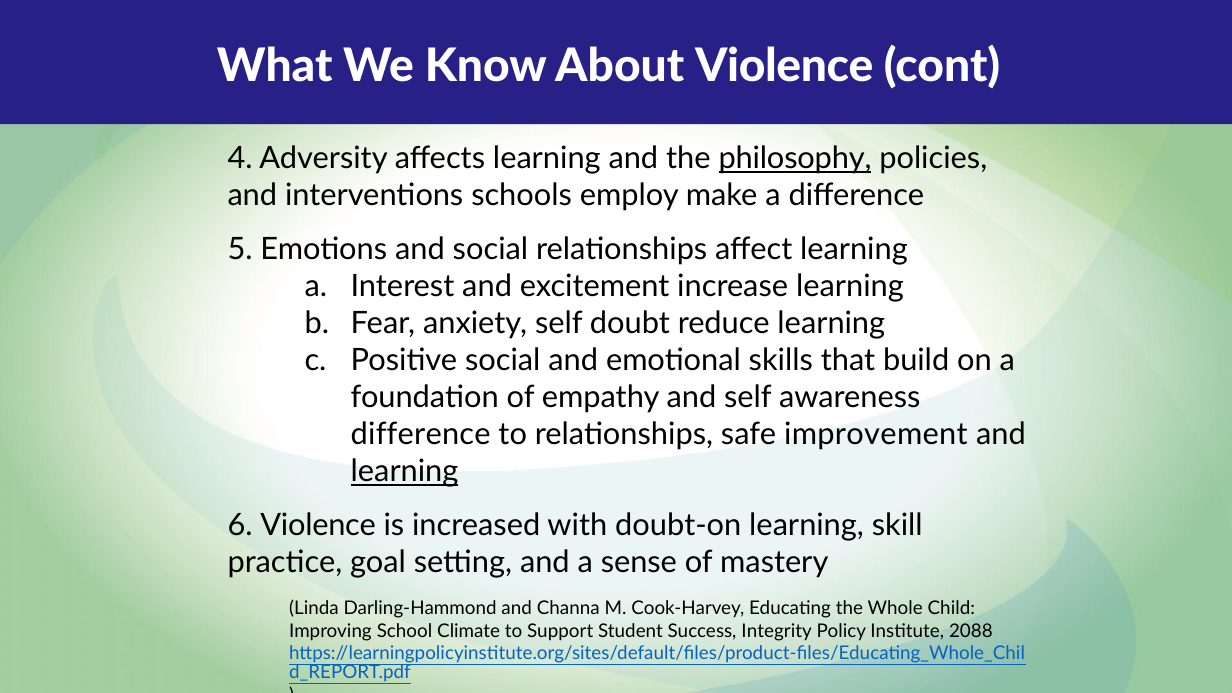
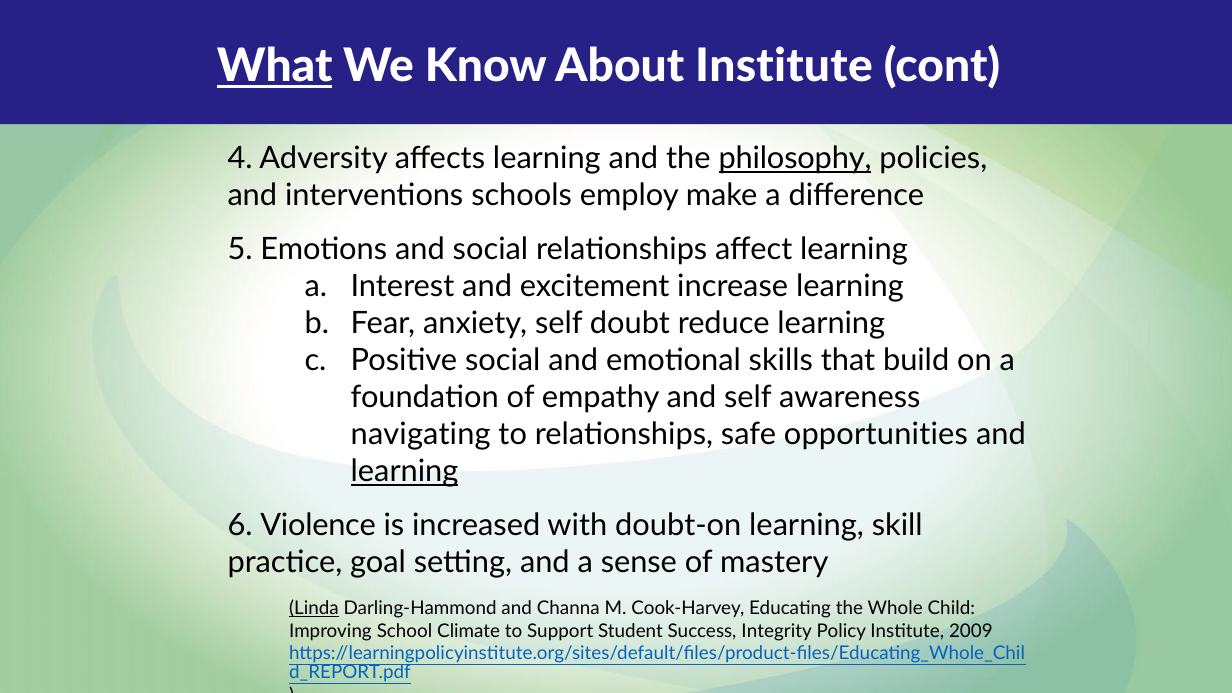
What underline: none -> present
About Violence: Violence -> Institute
difference at (421, 434): difference -> navigating
improvement: improvement -> opportunities
Linda underline: none -> present
2088: 2088 -> 2009
